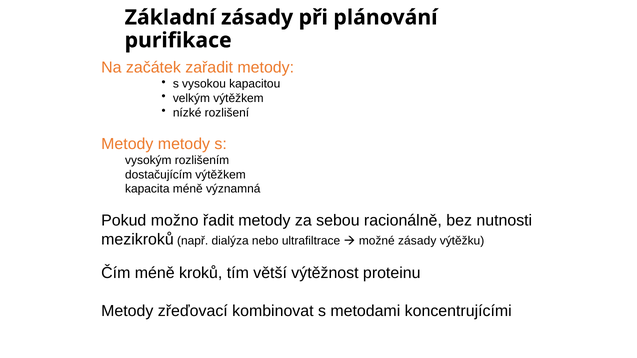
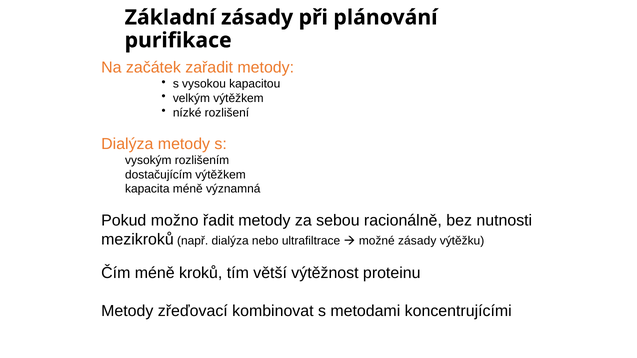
Metody at (127, 144): Metody -> Dialýza
